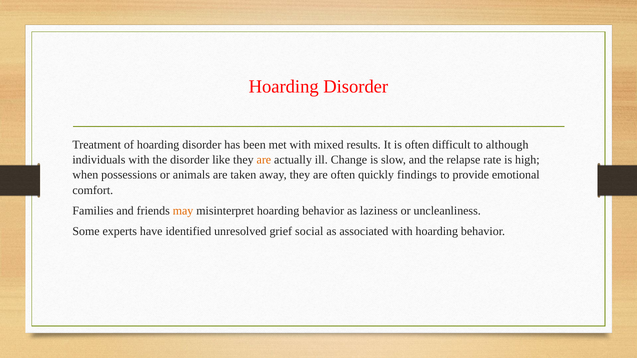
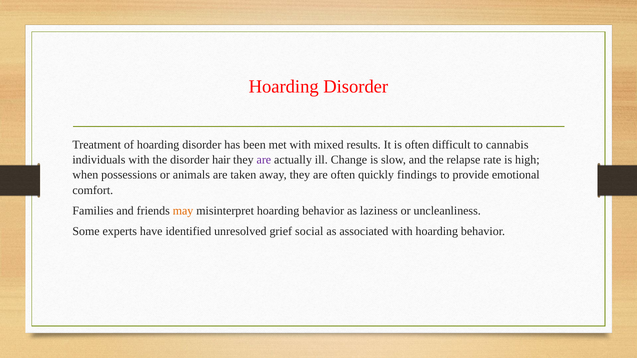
although: although -> cannabis
like: like -> hair
are at (264, 160) colour: orange -> purple
